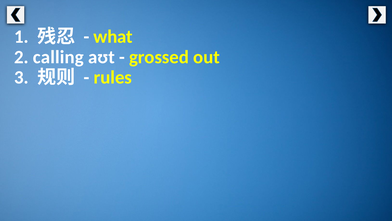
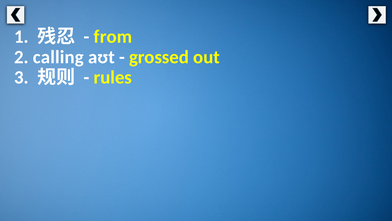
what: what -> from
